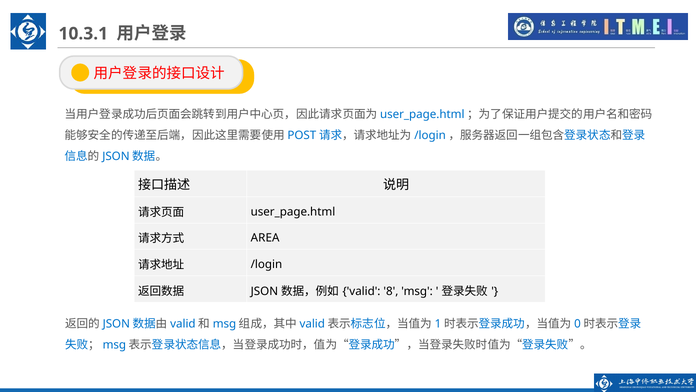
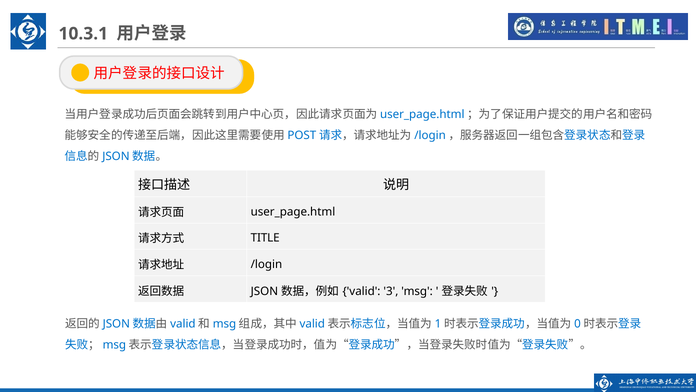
AREA: AREA -> TITLE
8: 8 -> 3
